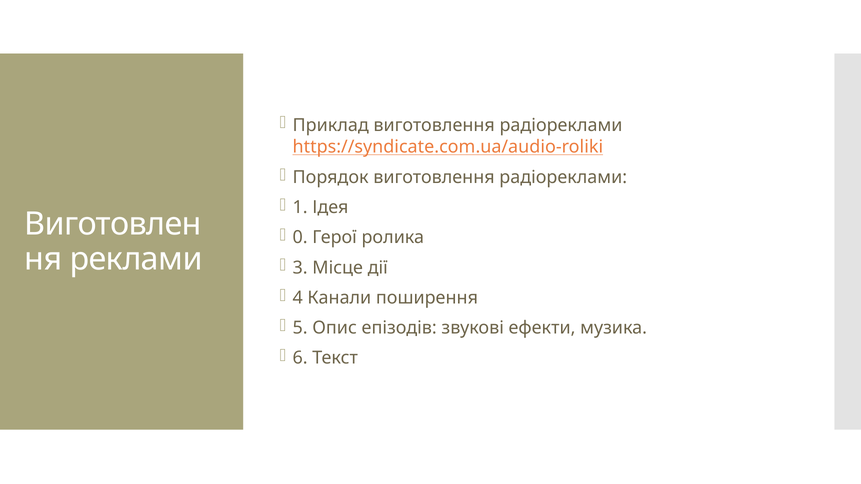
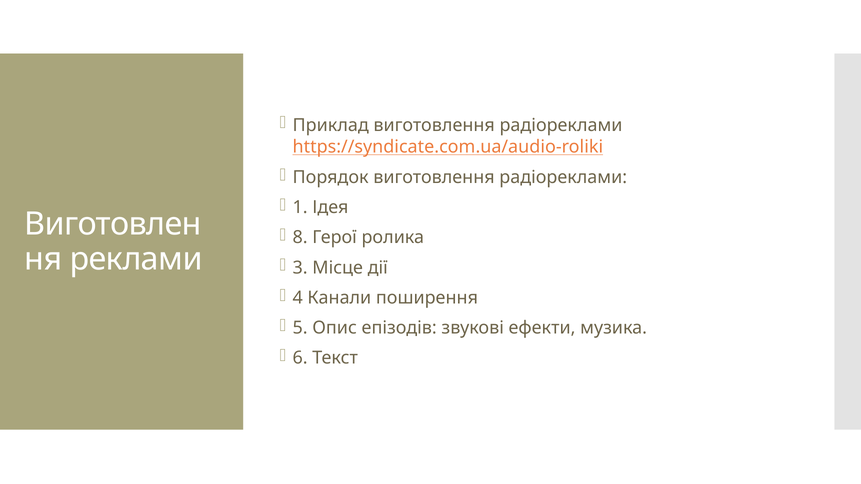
0: 0 -> 8
